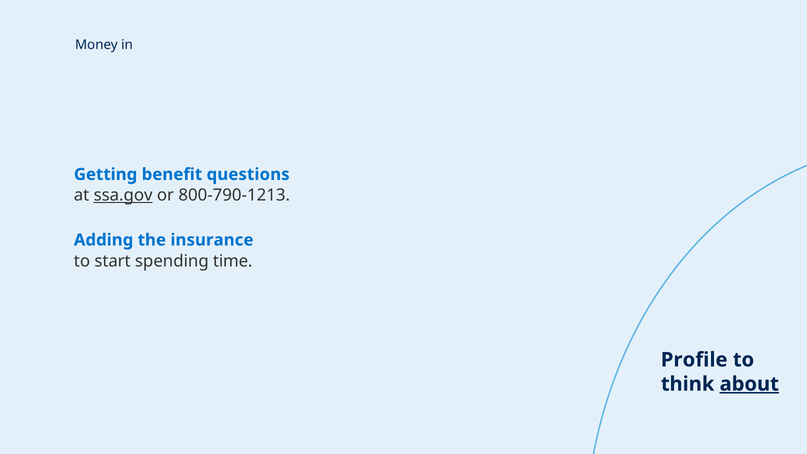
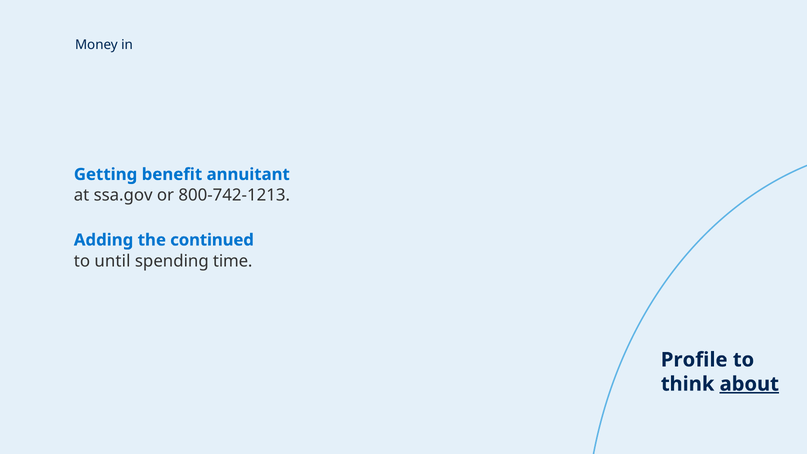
questions: questions -> annuitant
ssa.gov underline: present -> none
800-790-1213: 800-790-1213 -> 800-742-1213
insurance: insurance -> continued
start: start -> until
